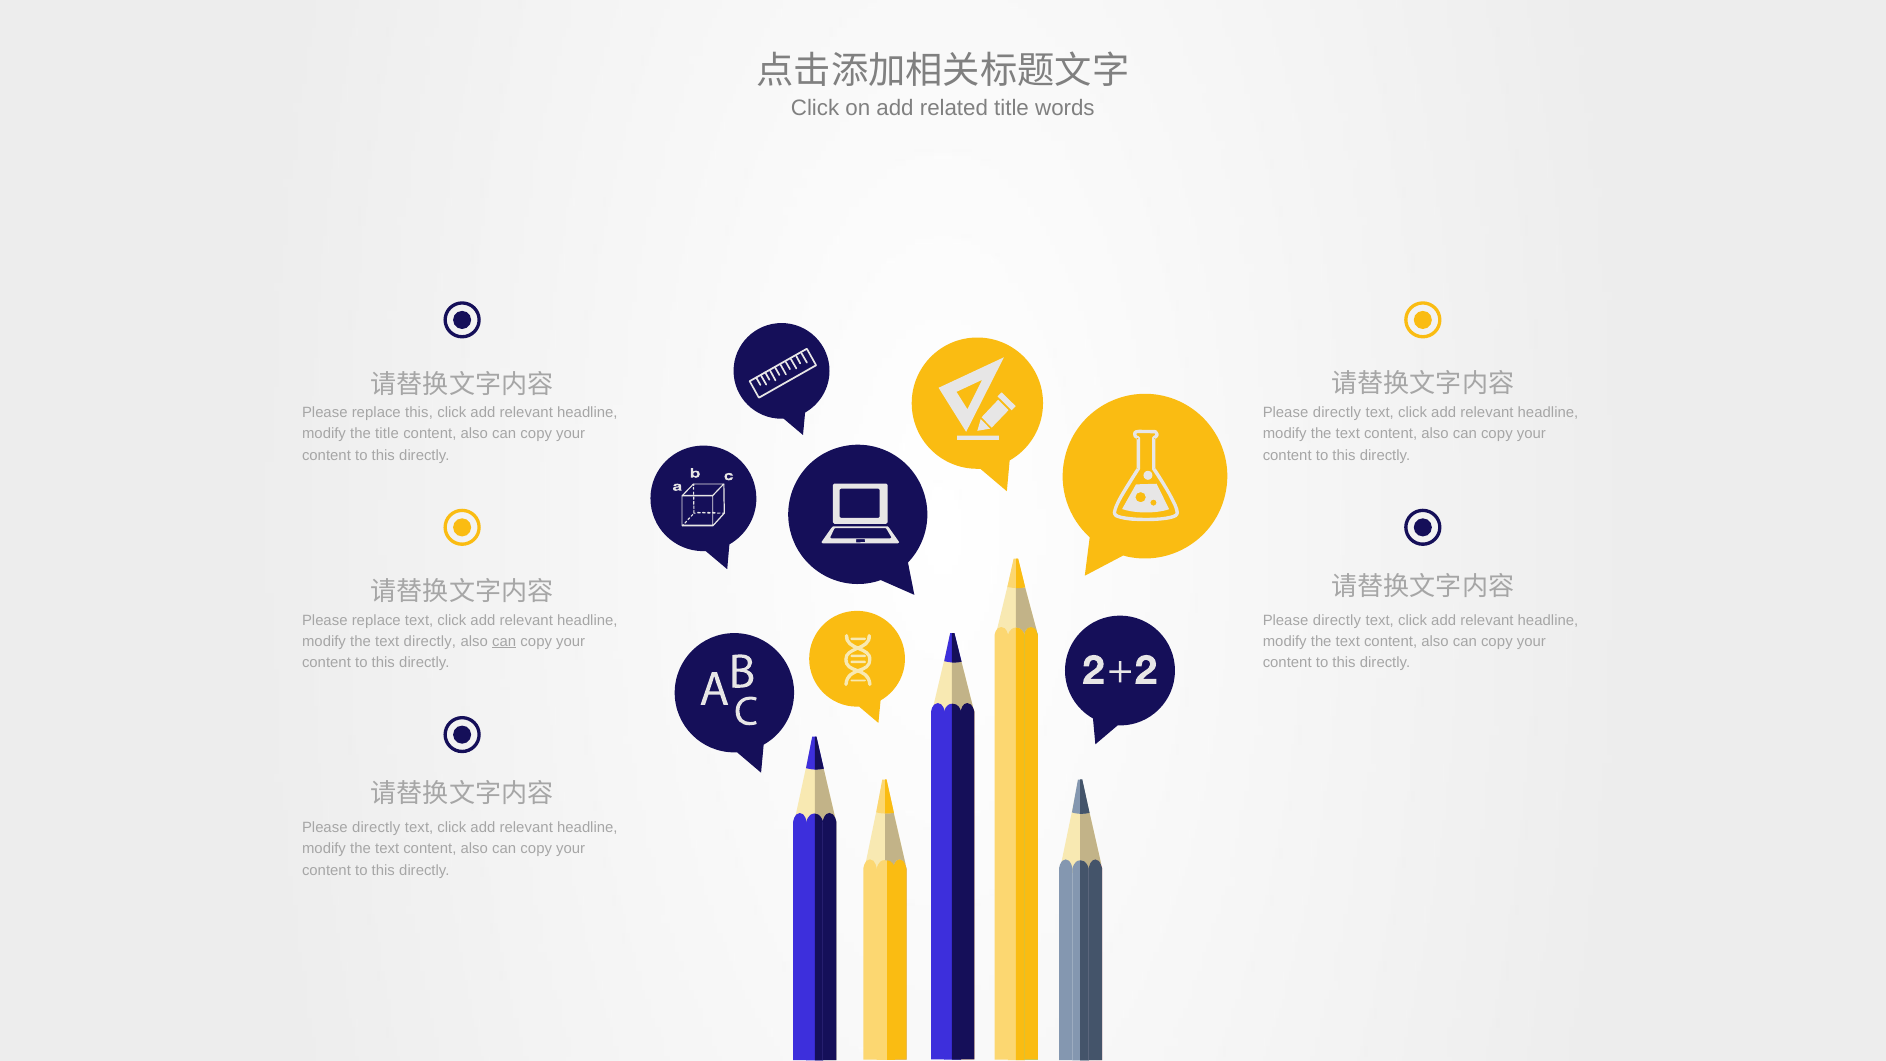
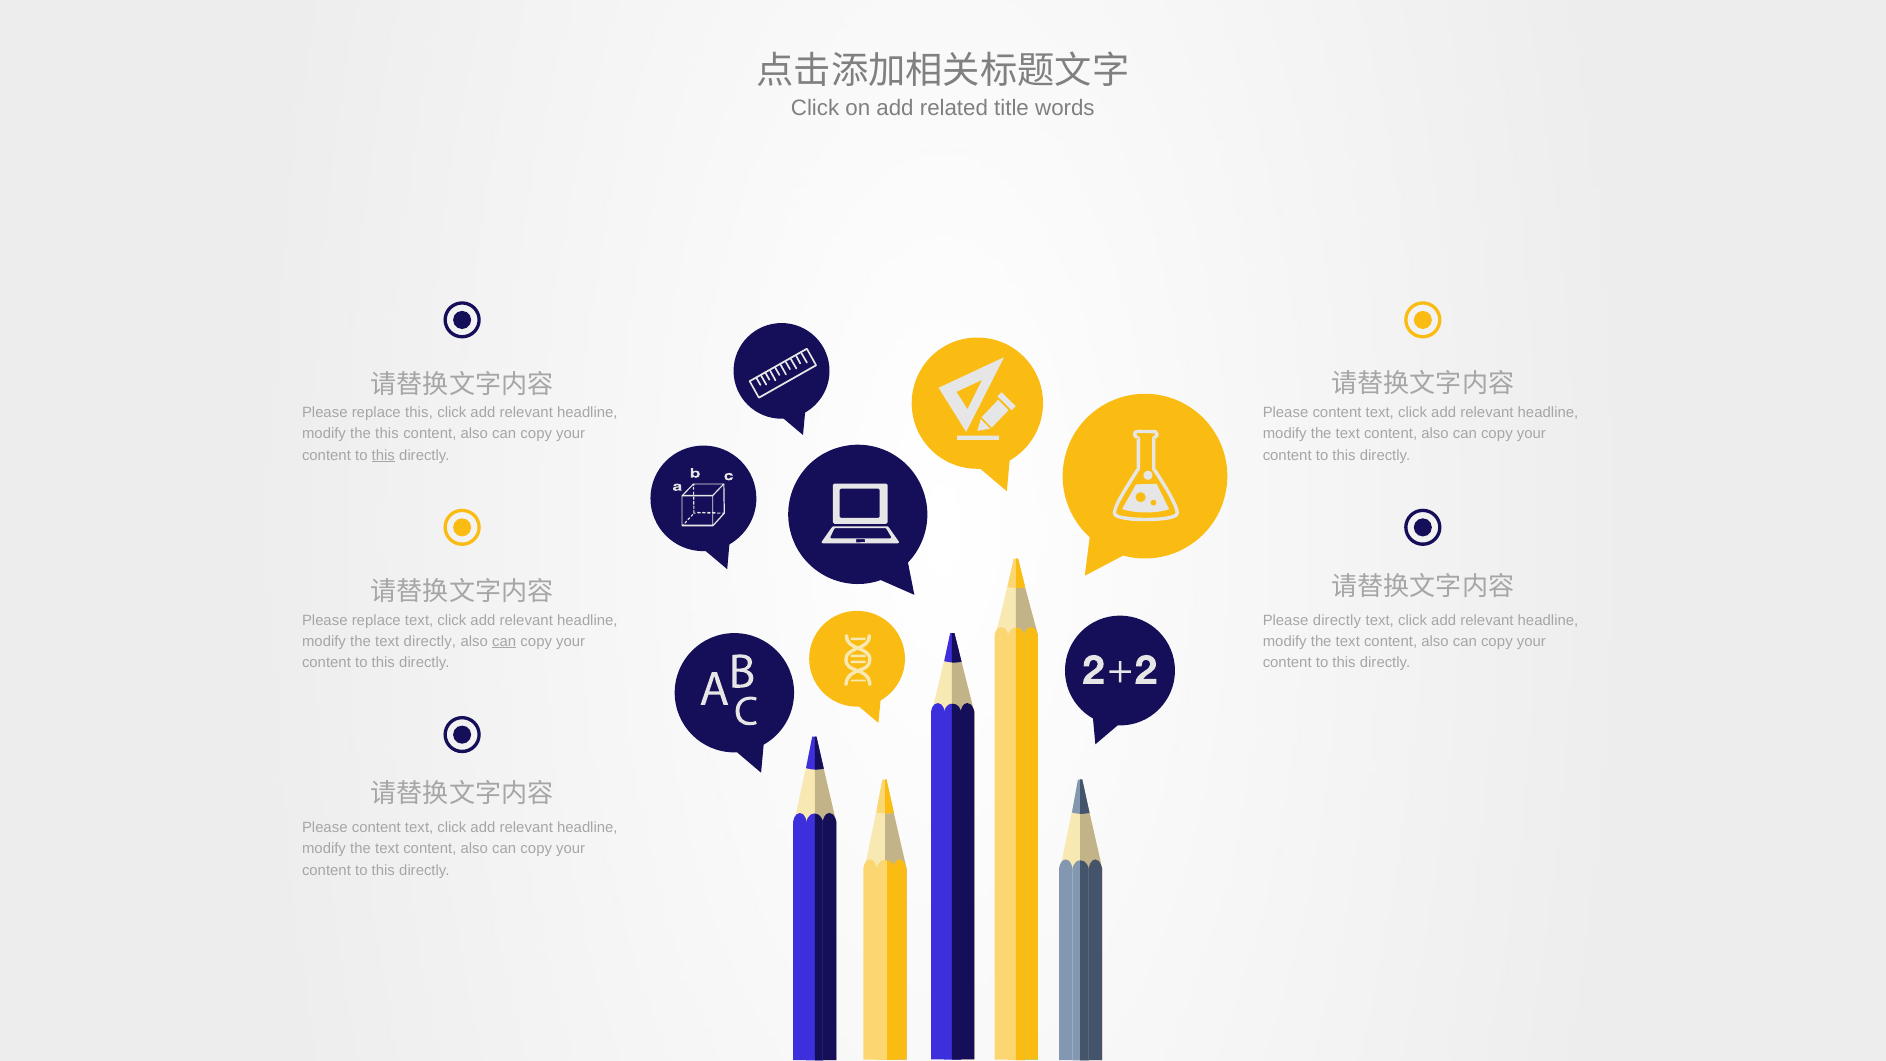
directly at (1337, 413): directly -> content
the title: title -> this
this at (383, 455) underline: none -> present
directly at (376, 827): directly -> content
